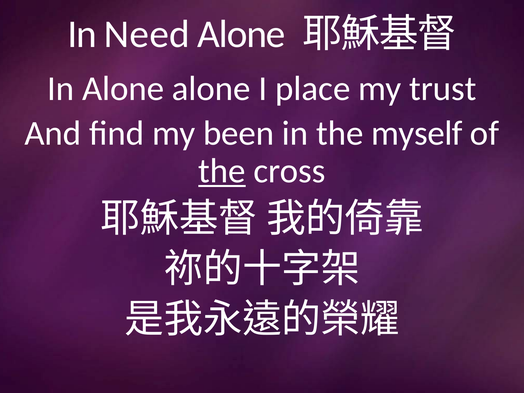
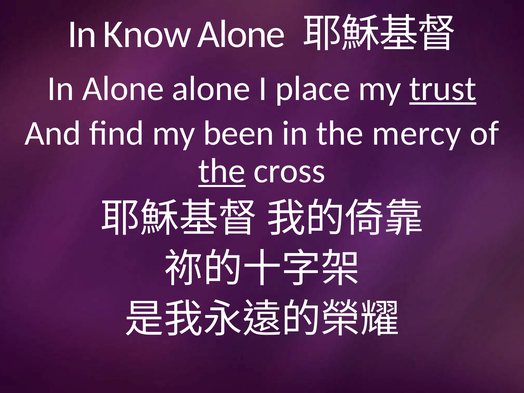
Need: Need -> Know
trust underline: none -> present
myself: myself -> mercy
